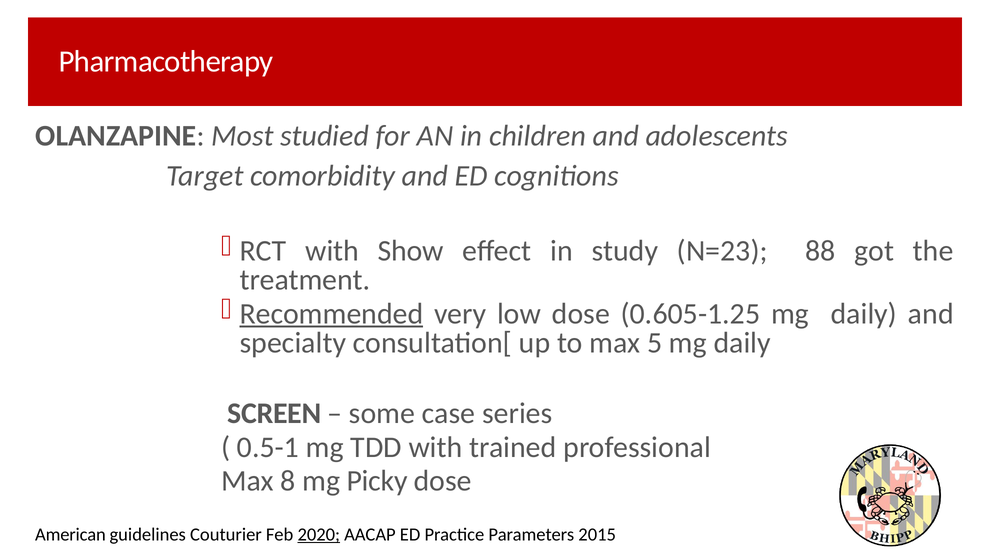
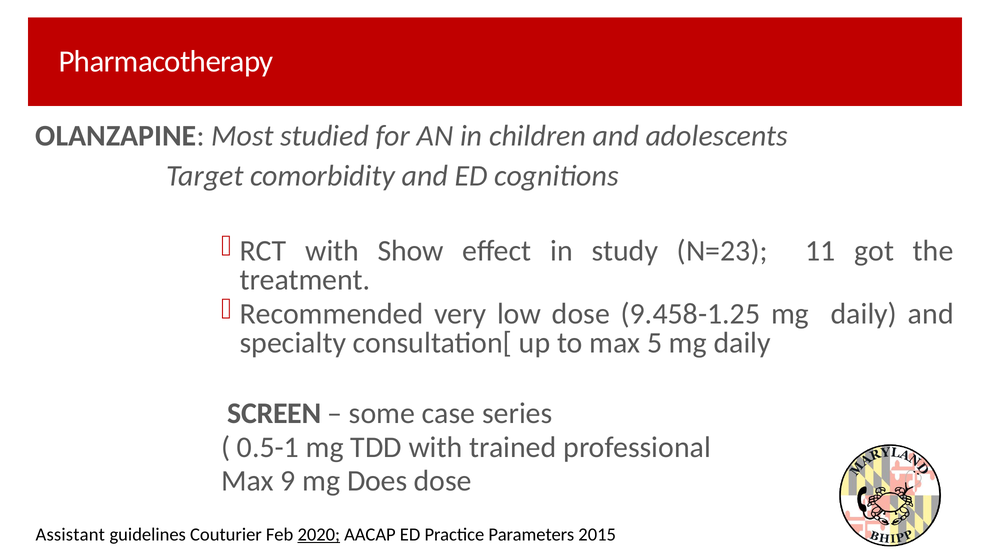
88: 88 -> 11
Recommended underline: present -> none
0.605-1.25: 0.605-1.25 -> 9.458-1.25
8: 8 -> 9
Picky: Picky -> Does
American: American -> Assistant
